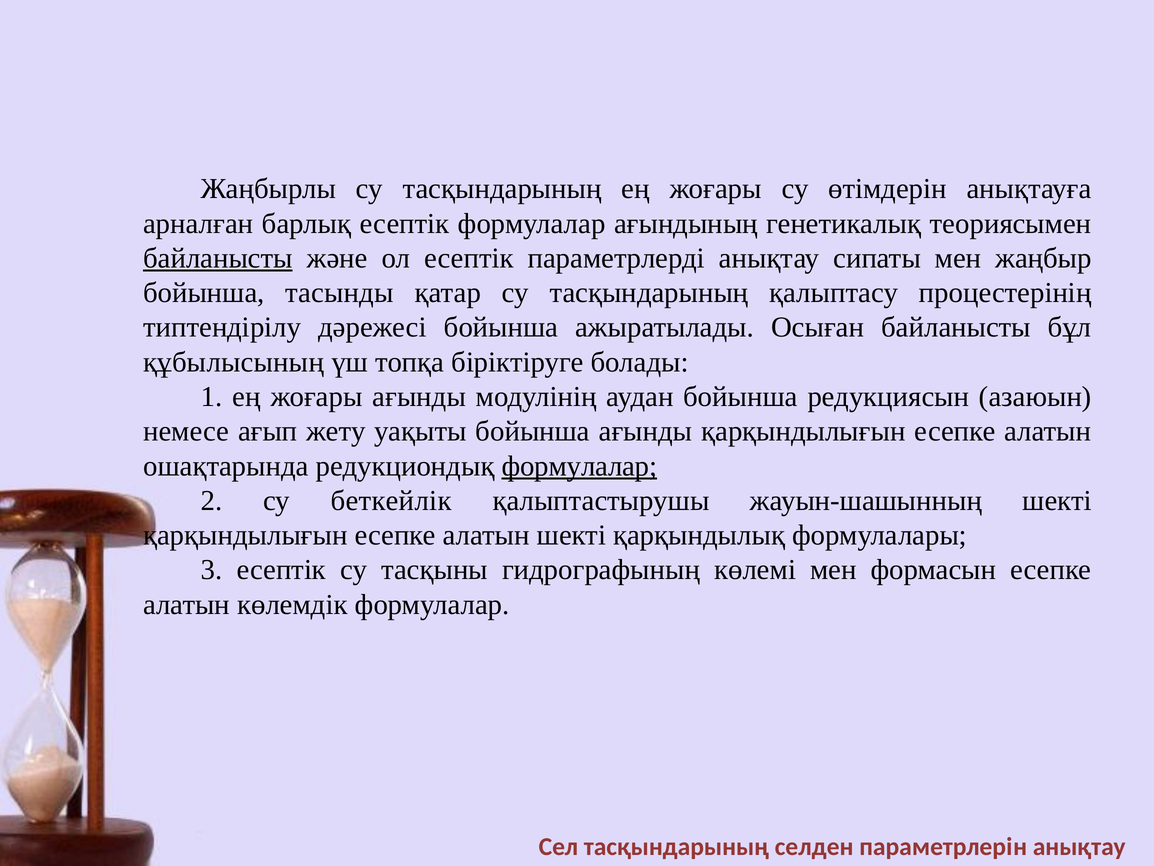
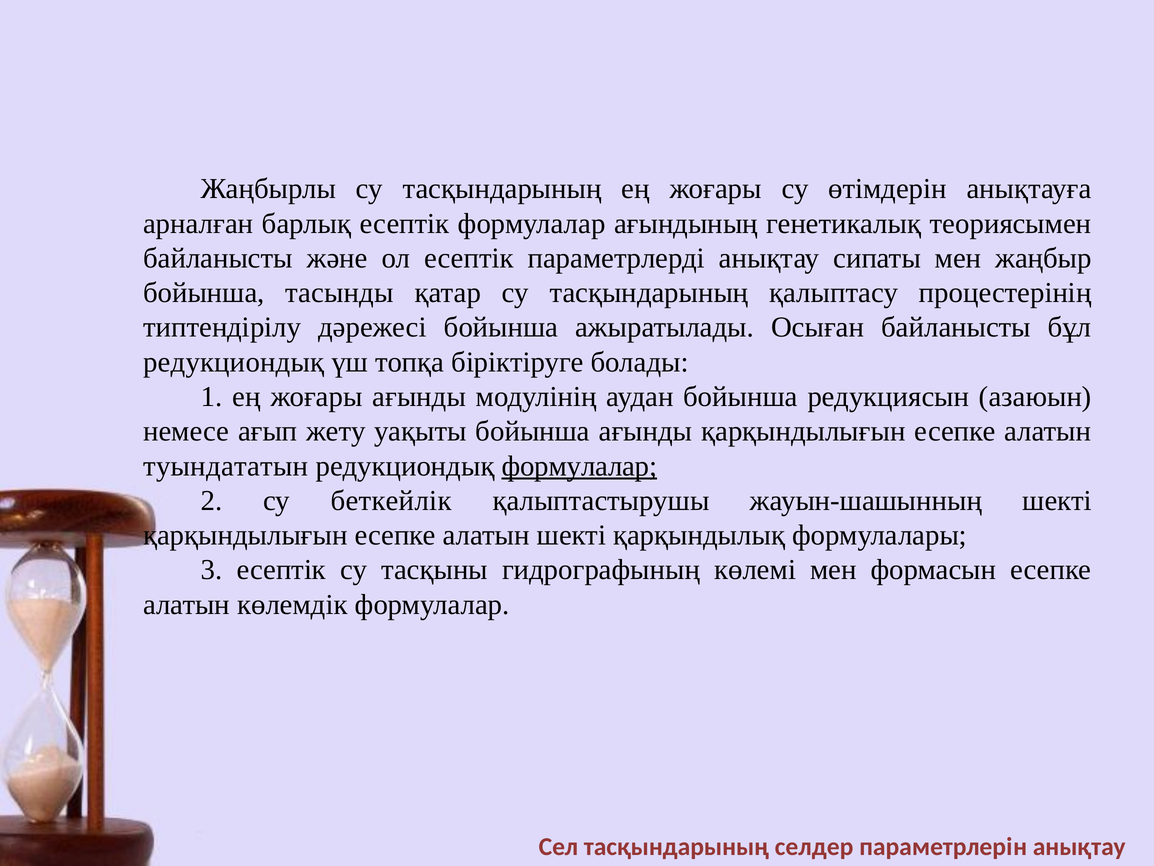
байланысты at (218, 258) underline: present -> none
құбылысының at (234, 362): құбылысының -> редукциондық
ошақтарында: ошақтарында -> туындататын
селден: селден -> селдер
